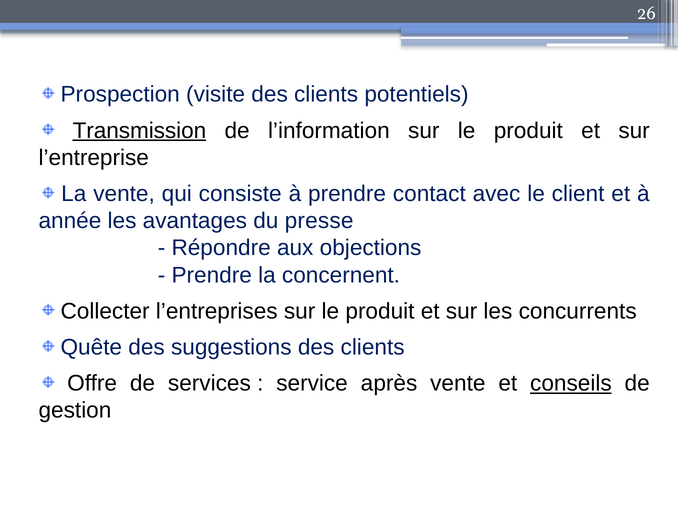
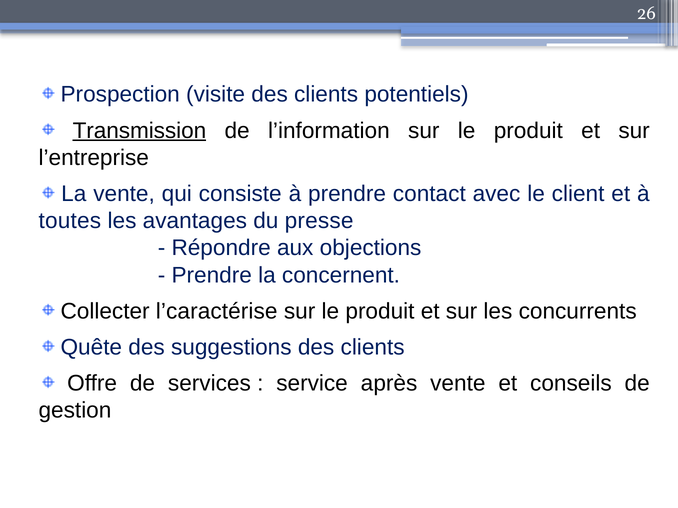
année: année -> toutes
l’entreprises: l’entreprises -> l’caractérise
conseils underline: present -> none
